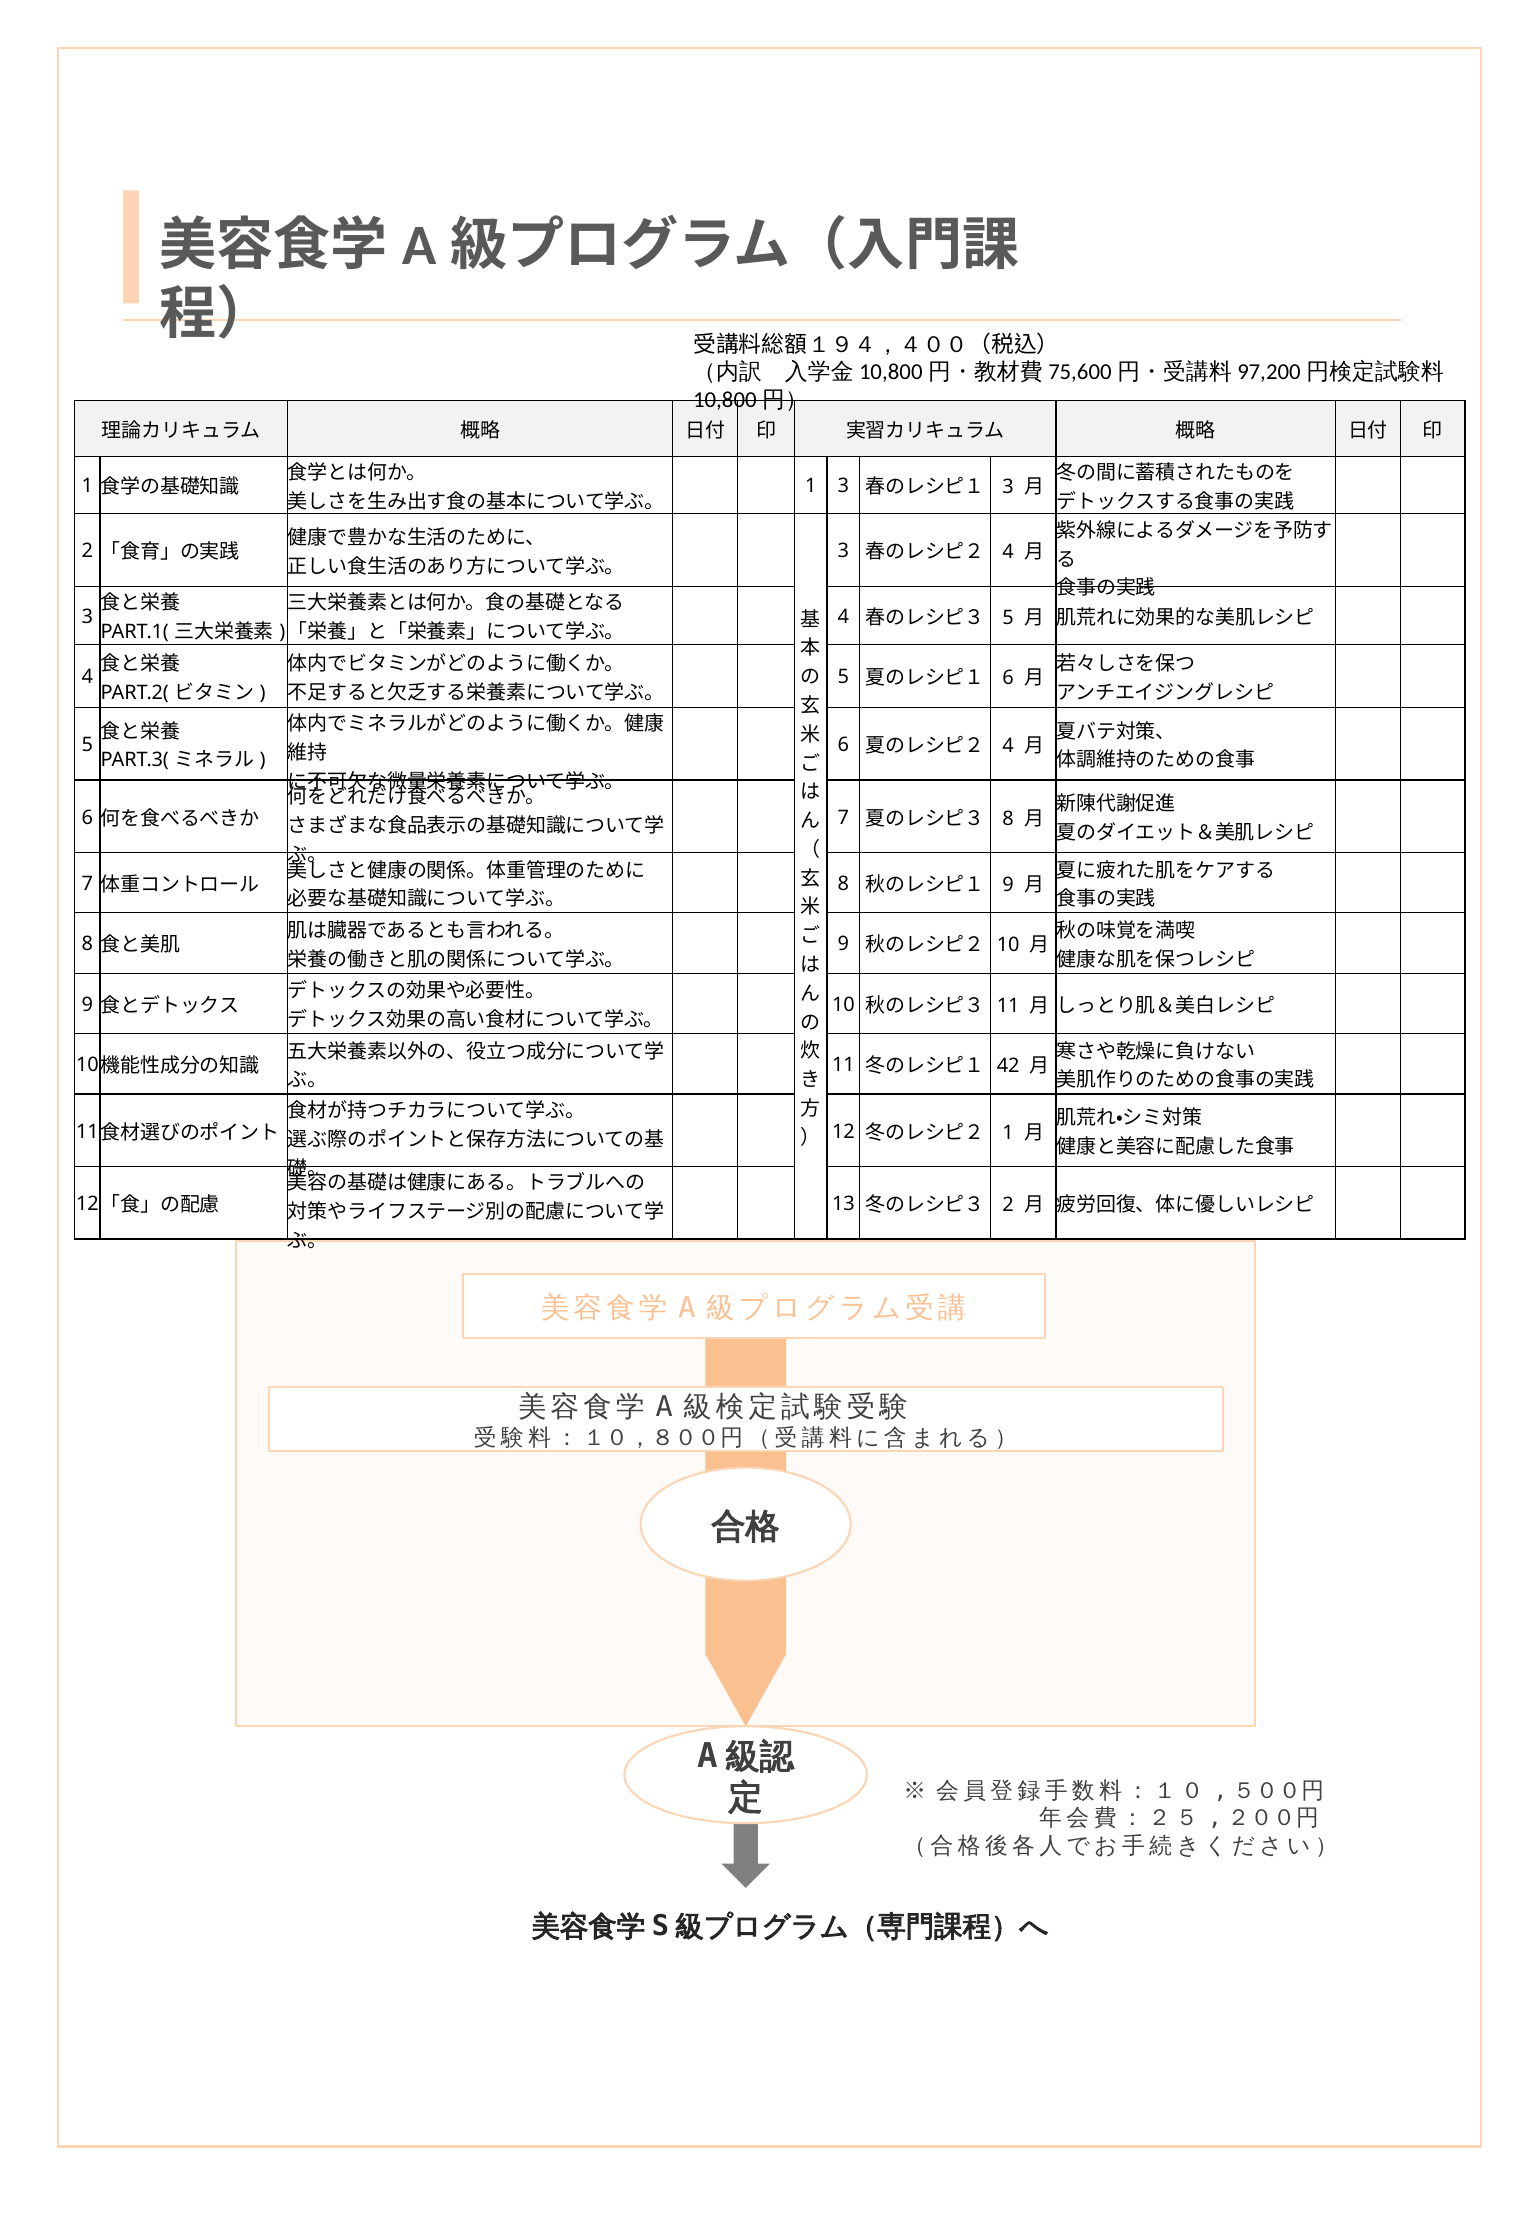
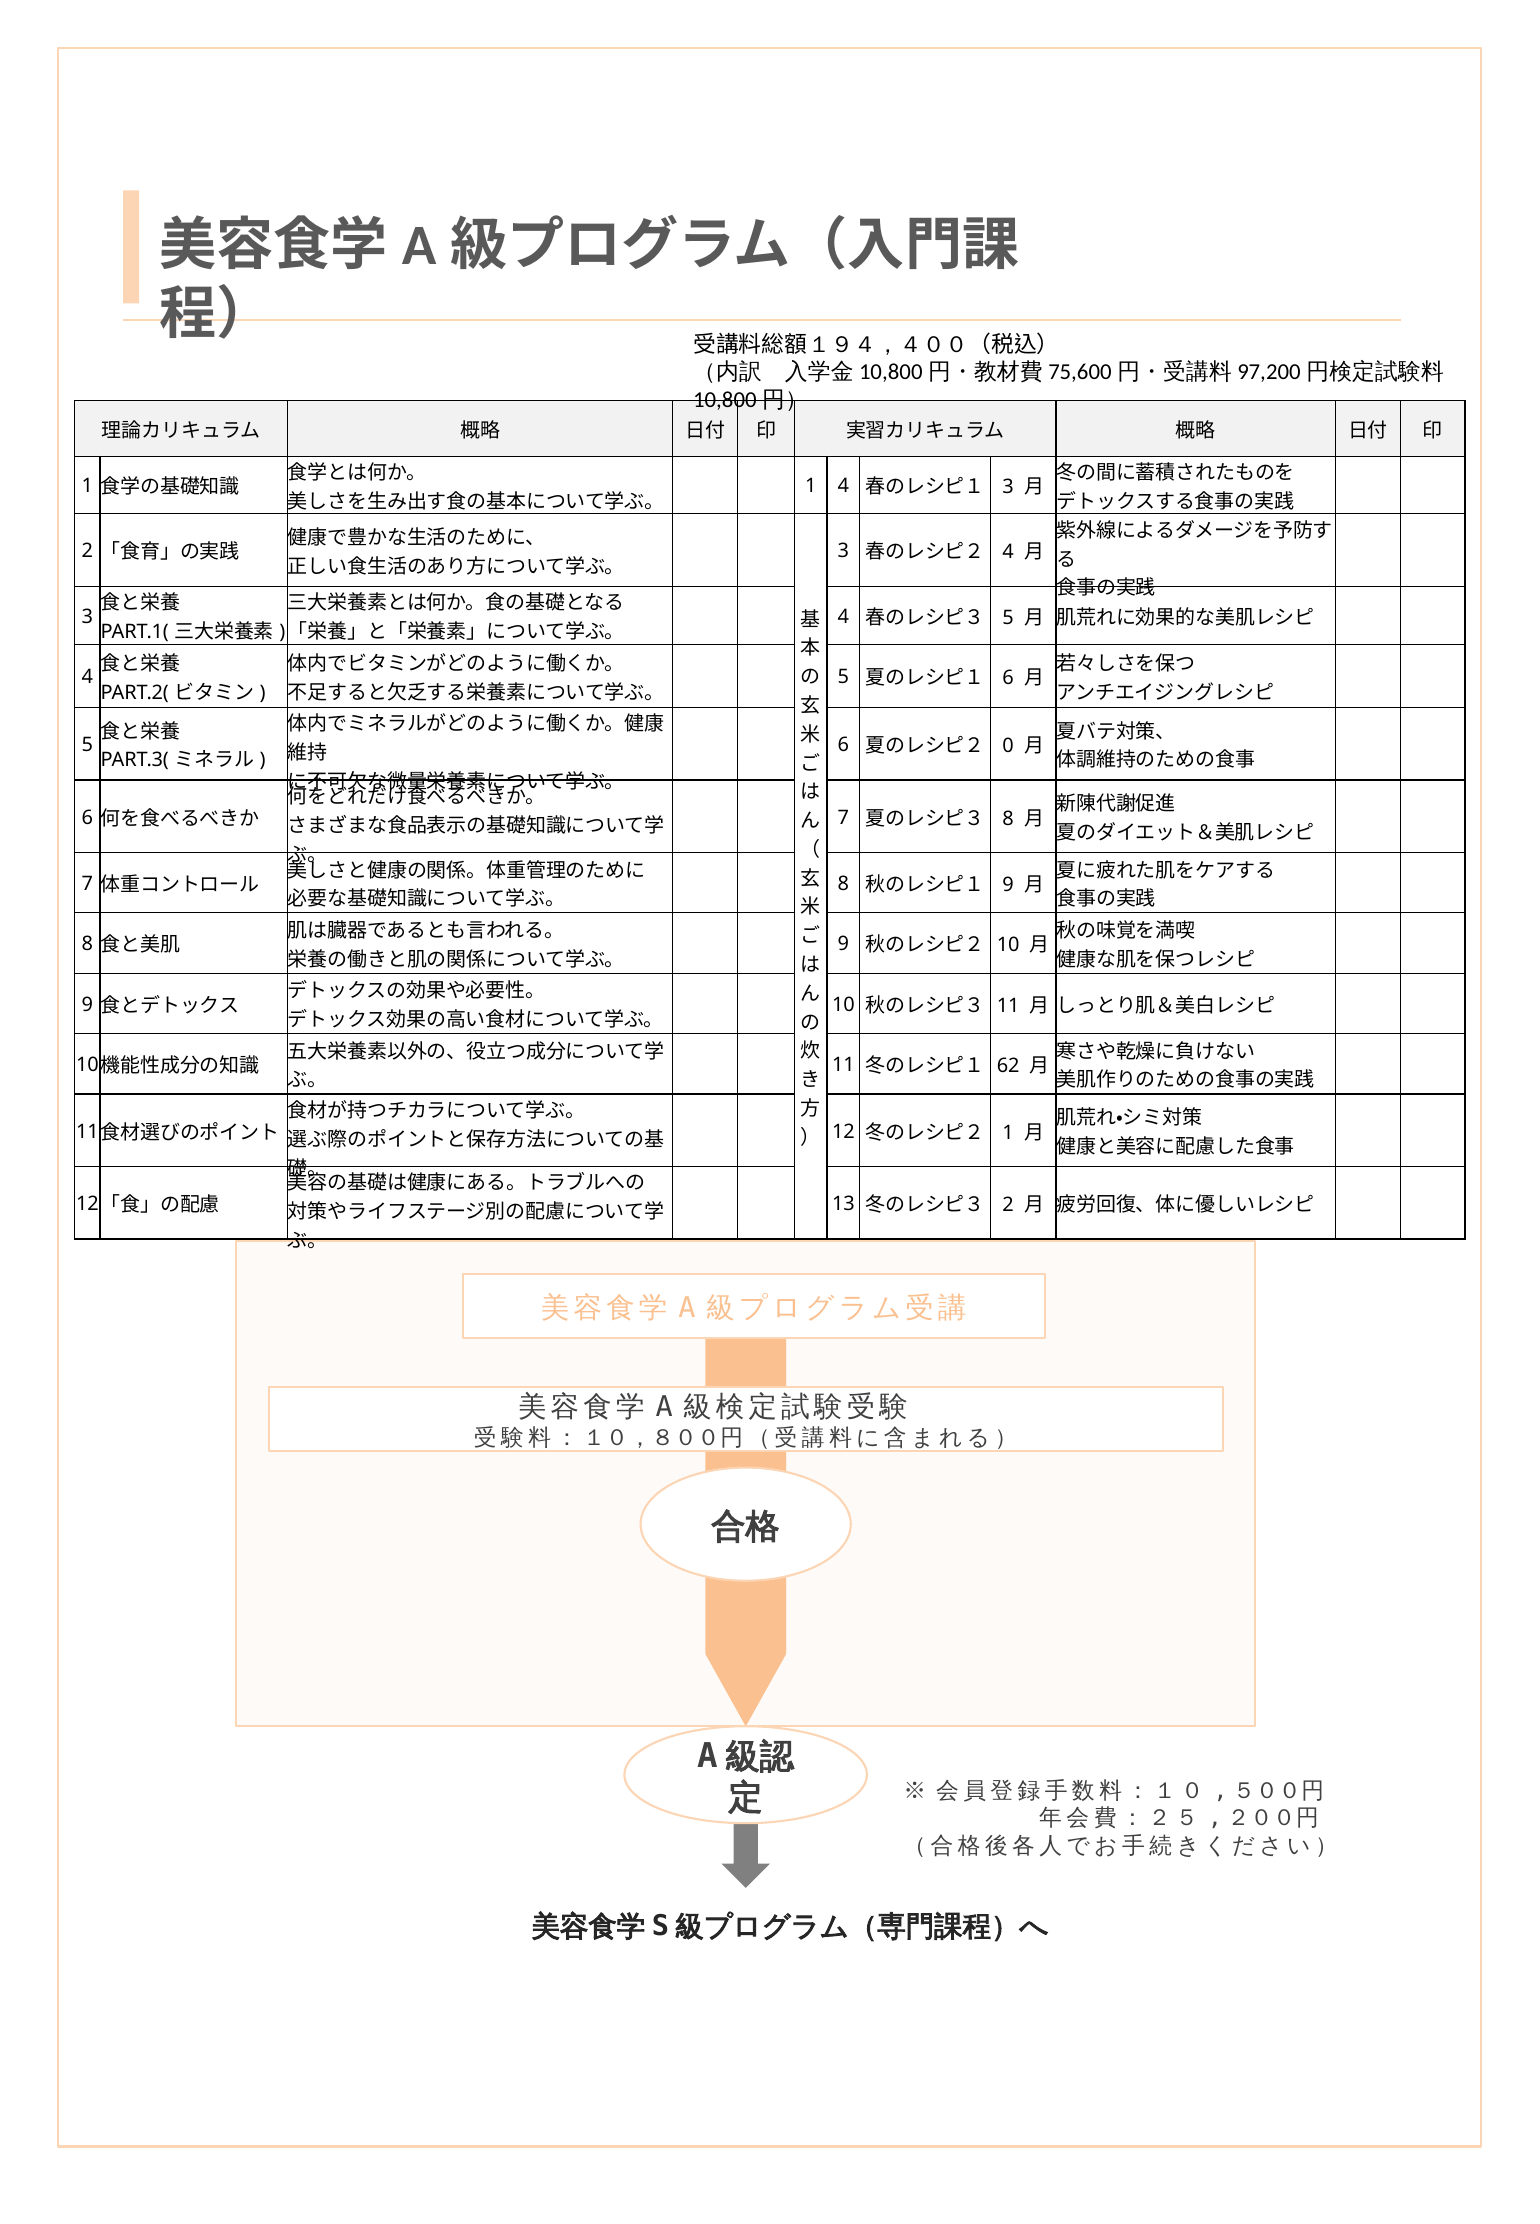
1 3: 3 -> 4
4 at (1008, 746): 4 -> 0
42: 42 -> 62
